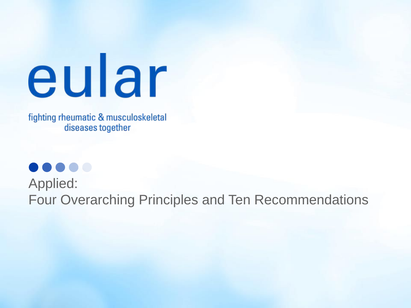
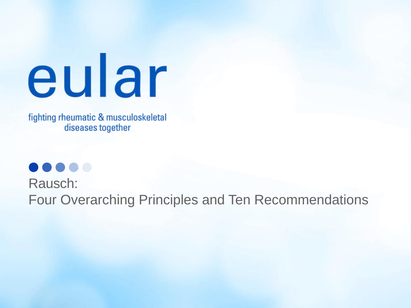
Applied: Applied -> Rausch
